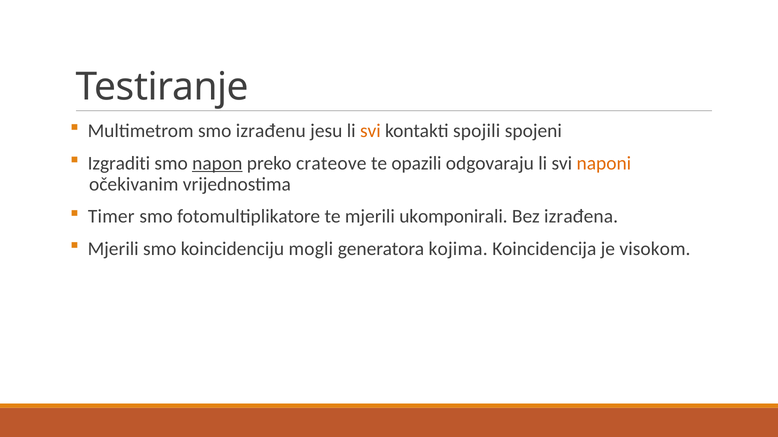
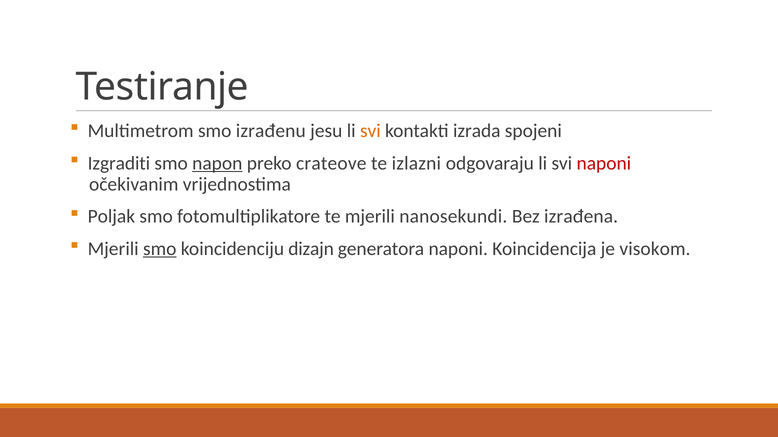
spojili: spojili -> izrada
opazili: opazili -> izlazni
naponi at (604, 163) colour: orange -> red
Timer: Timer -> Poljak
ukomponirali: ukomponirali -> nanosekundi
smo at (160, 249) underline: none -> present
mogli: mogli -> dizajn
generatora kojima: kojima -> naponi
